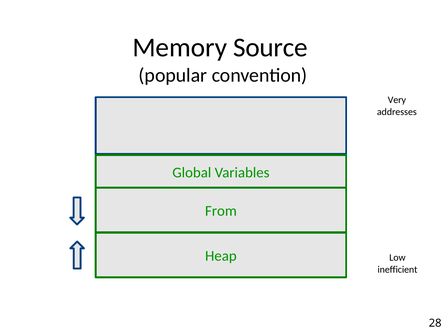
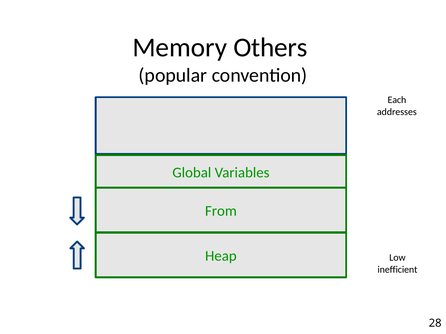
Source: Source -> Others
Very: Very -> Each
